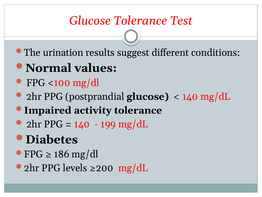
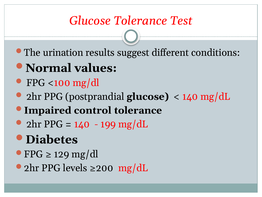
activity: activity -> control
186: 186 -> 129
